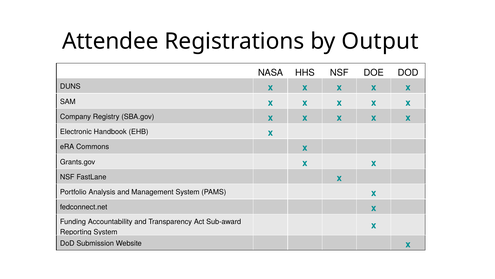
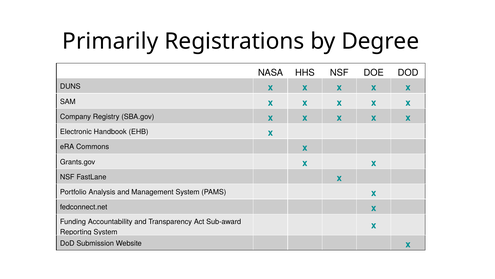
Attendee: Attendee -> Primarily
Output: Output -> Degree
